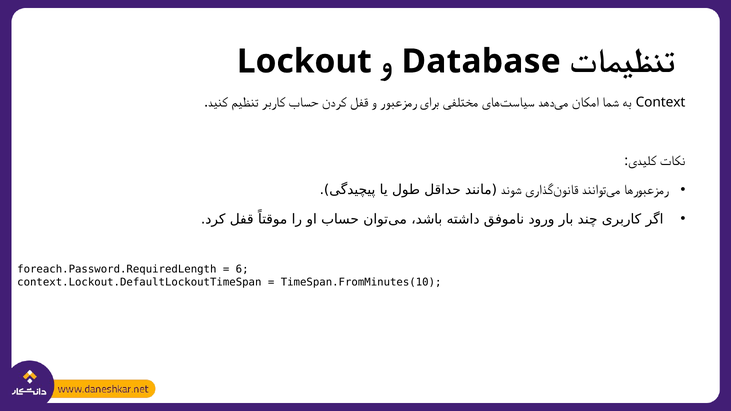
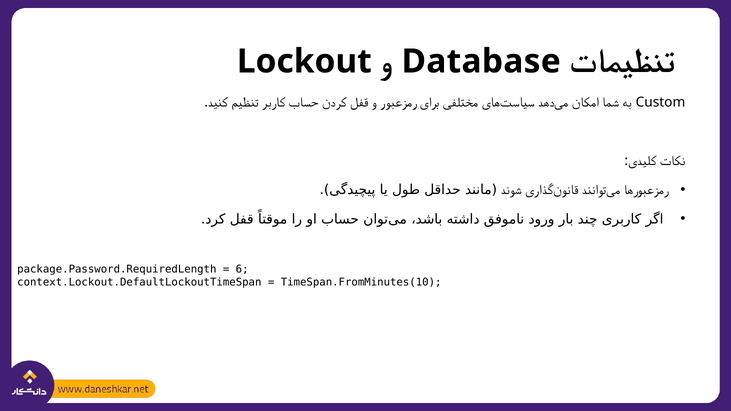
Context: Context -> Custom
foreach.Password.RequiredLength: foreach.Password.RequiredLength -> package.Password.RequiredLength
